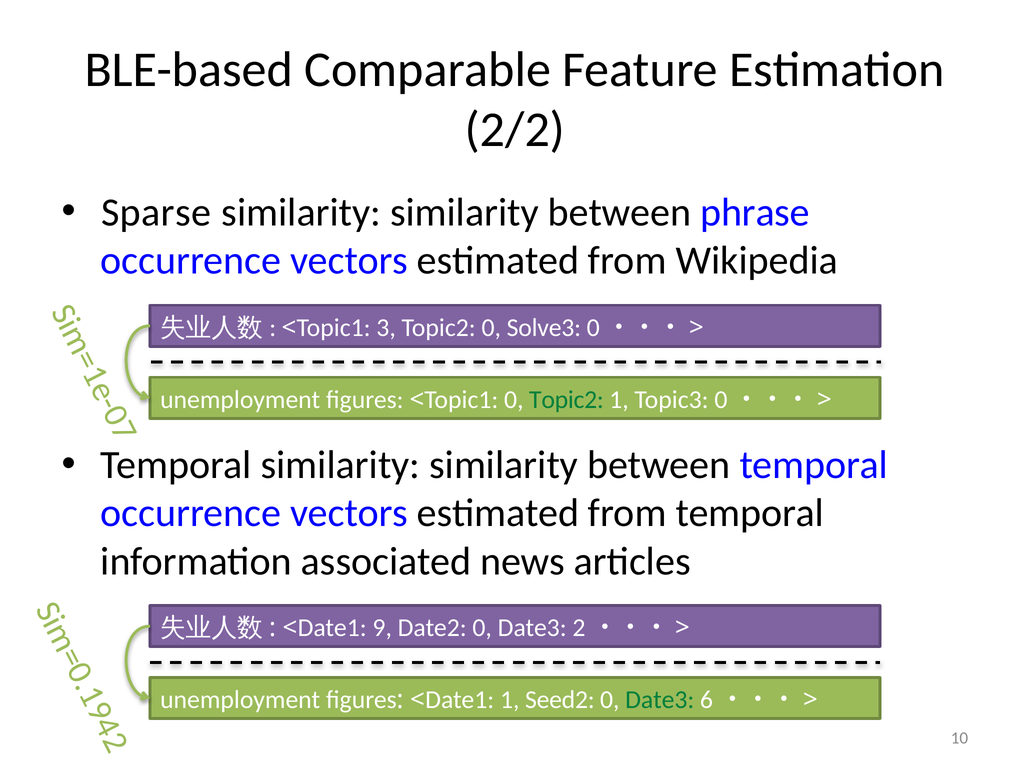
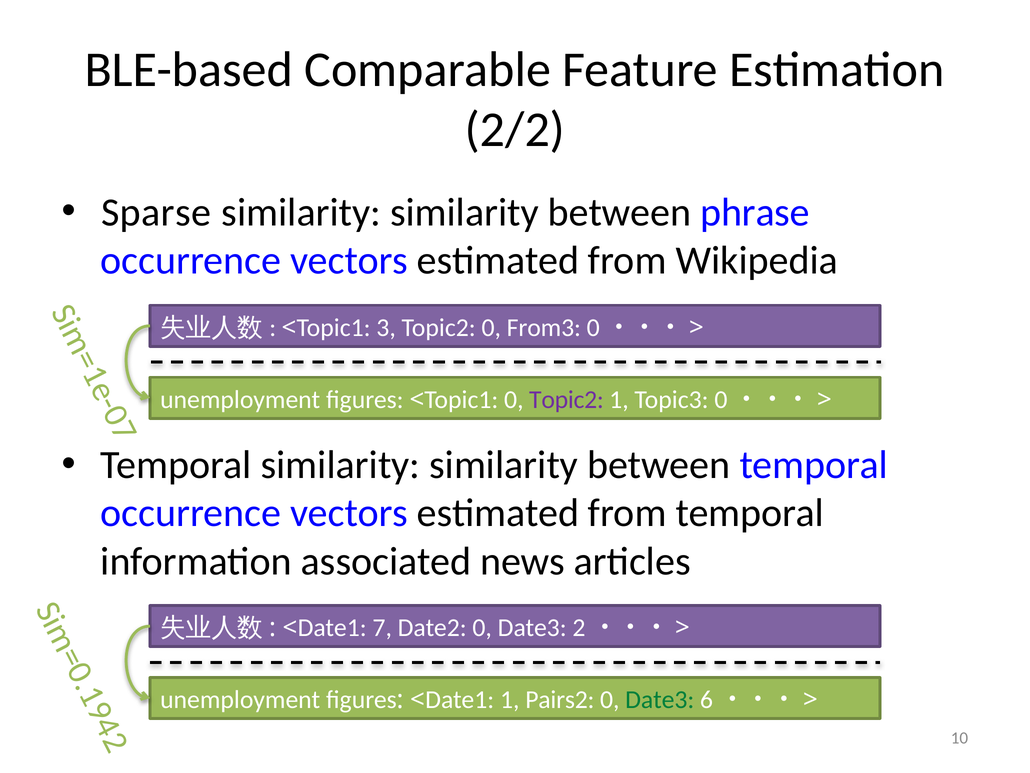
Solve3: Solve3 -> From3
Topic2 at (566, 399) colour: green -> purple
9 at (382, 628): 9 -> 7
Seed2: Seed2 -> Pairs2
